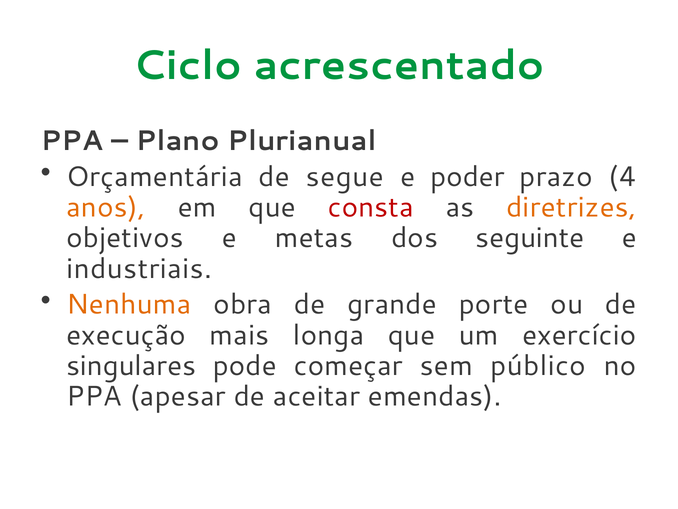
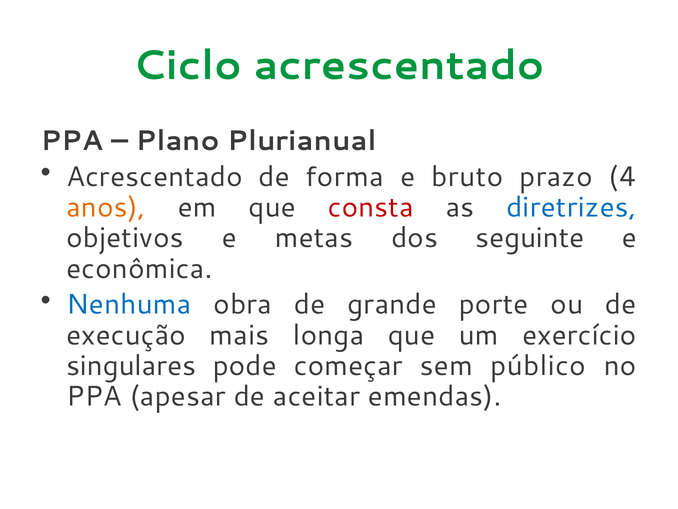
Orçamentária at (154, 177): Orçamentária -> Acrescentado
segue: segue -> forma
poder: poder -> bruto
diretrizes colour: orange -> blue
industriais: industriais -> econômica
Nenhuma colour: orange -> blue
